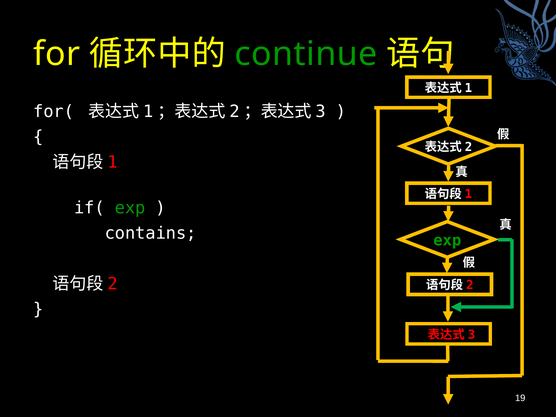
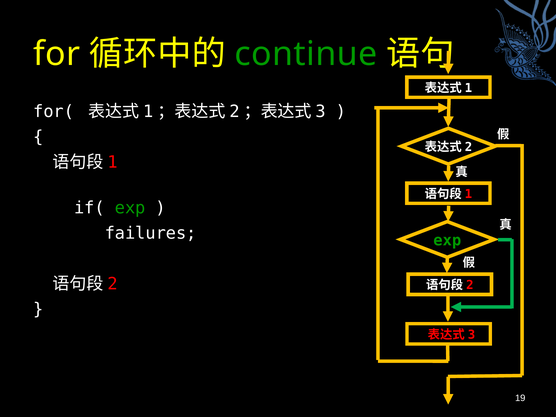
contains: contains -> failures
